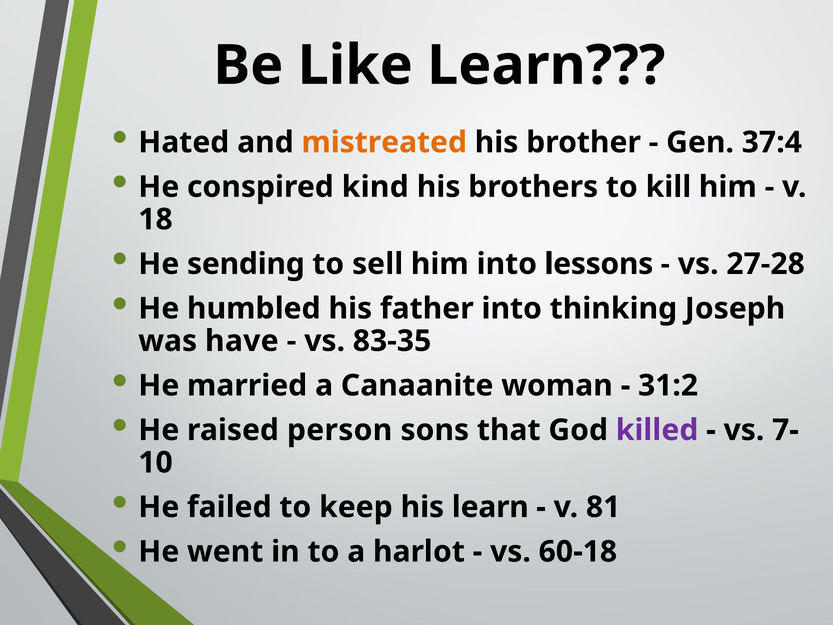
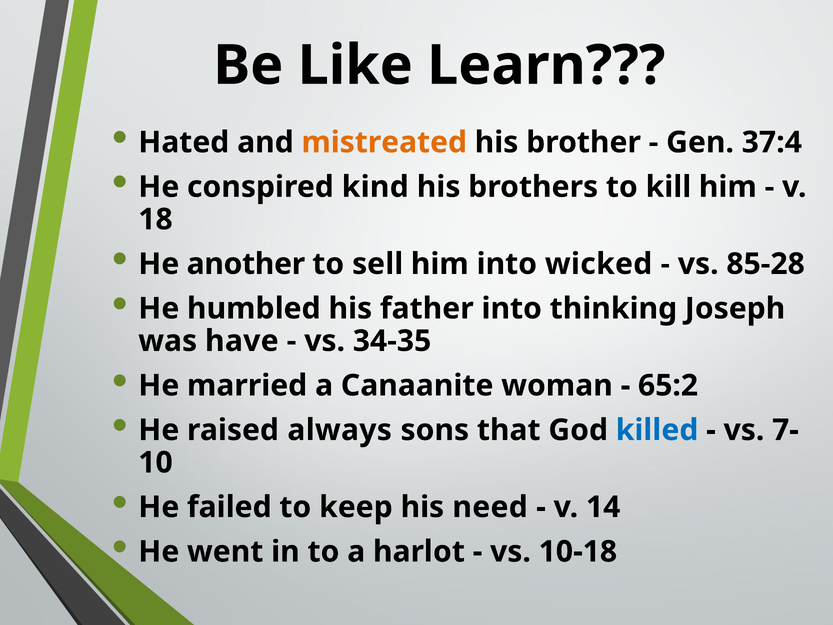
sending: sending -> another
lessons: lessons -> wicked
27-28: 27-28 -> 85-28
83-35: 83-35 -> 34-35
31:2: 31:2 -> 65:2
person: person -> always
killed colour: purple -> blue
his learn: learn -> need
81: 81 -> 14
60-18: 60-18 -> 10-18
